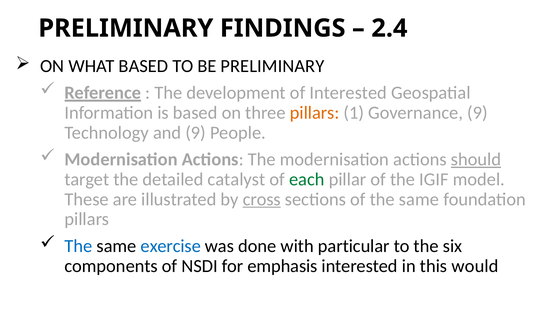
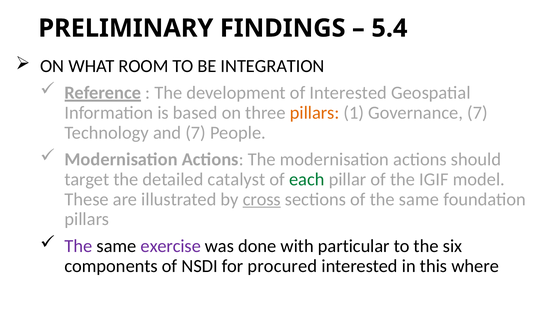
2.4: 2.4 -> 5.4
WHAT BASED: BASED -> ROOM
BE PRELIMINARY: PRELIMINARY -> INTEGRATION
Governance 9: 9 -> 7
and 9: 9 -> 7
should underline: present -> none
The at (78, 246) colour: blue -> purple
exercise colour: blue -> purple
emphasis: emphasis -> procured
would: would -> where
